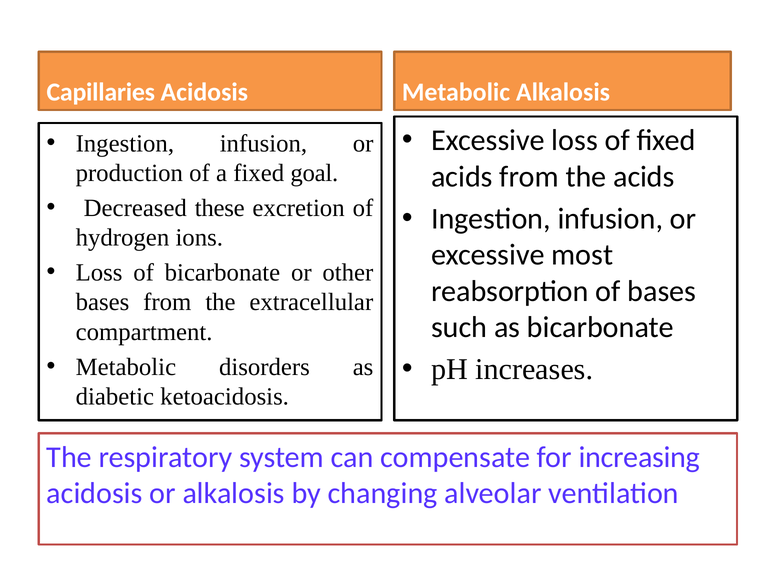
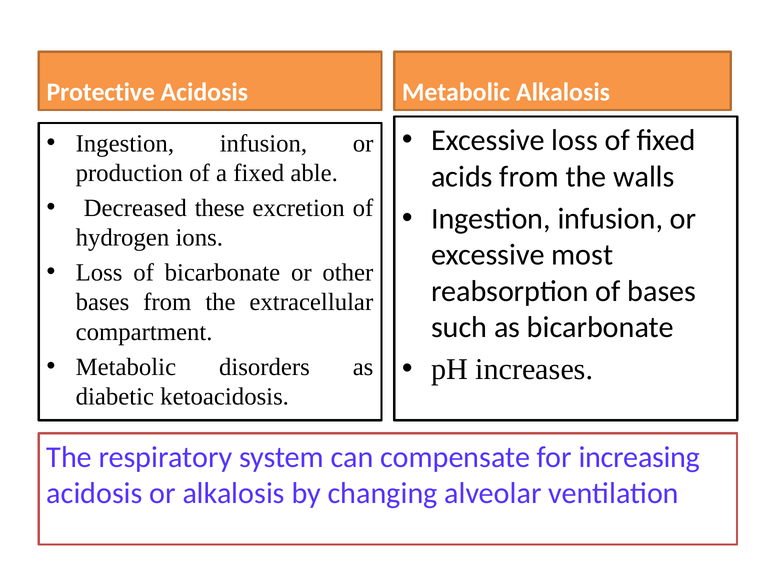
Capillaries: Capillaries -> Protective
goal: goal -> able
the acids: acids -> walls
